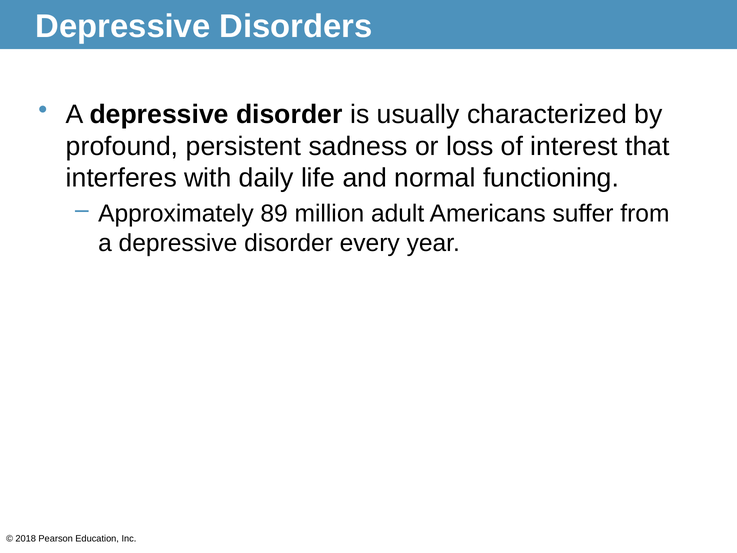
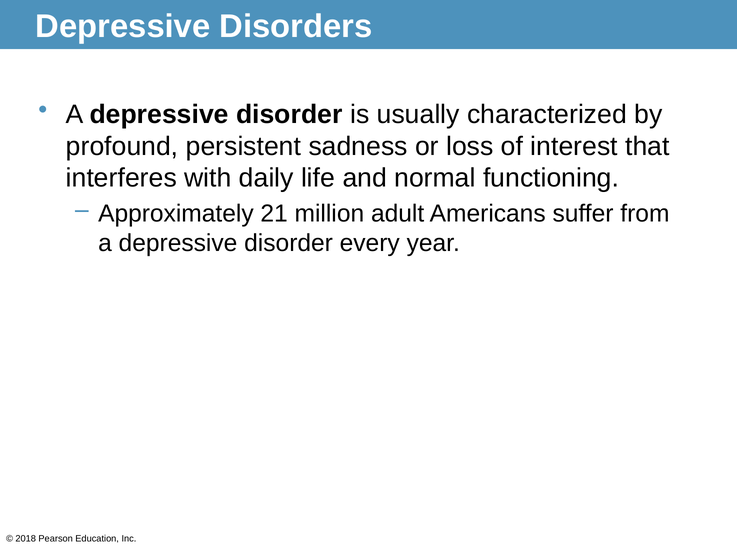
89: 89 -> 21
